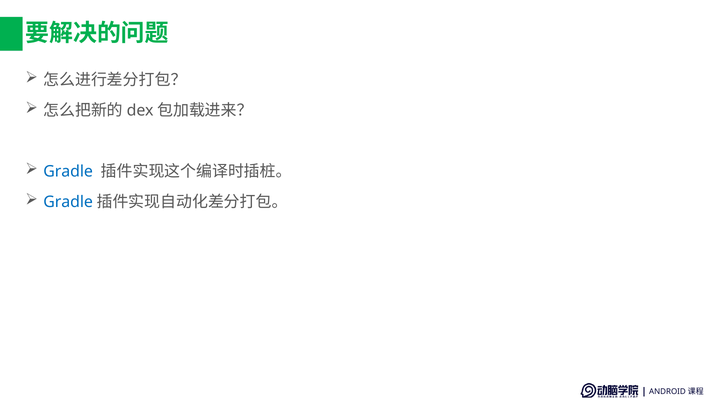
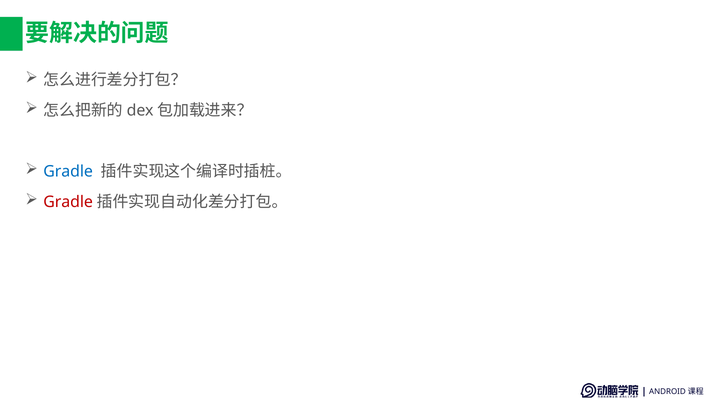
Gradle at (68, 202) colour: blue -> red
